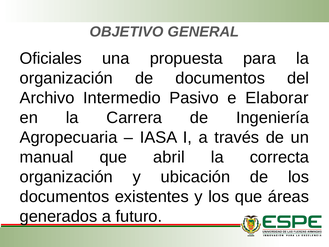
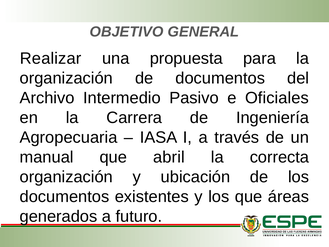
Oficiales: Oficiales -> Realizar
Elaborar: Elaborar -> Oficiales
